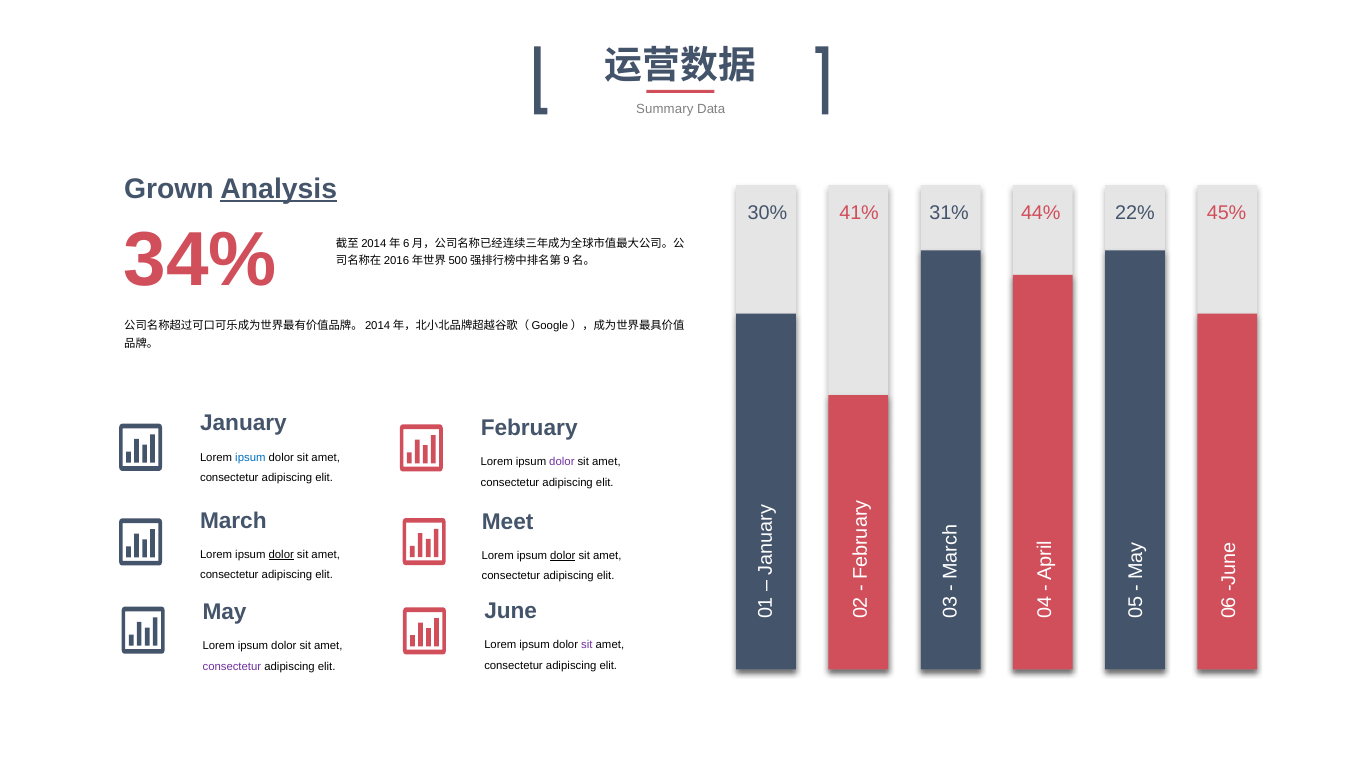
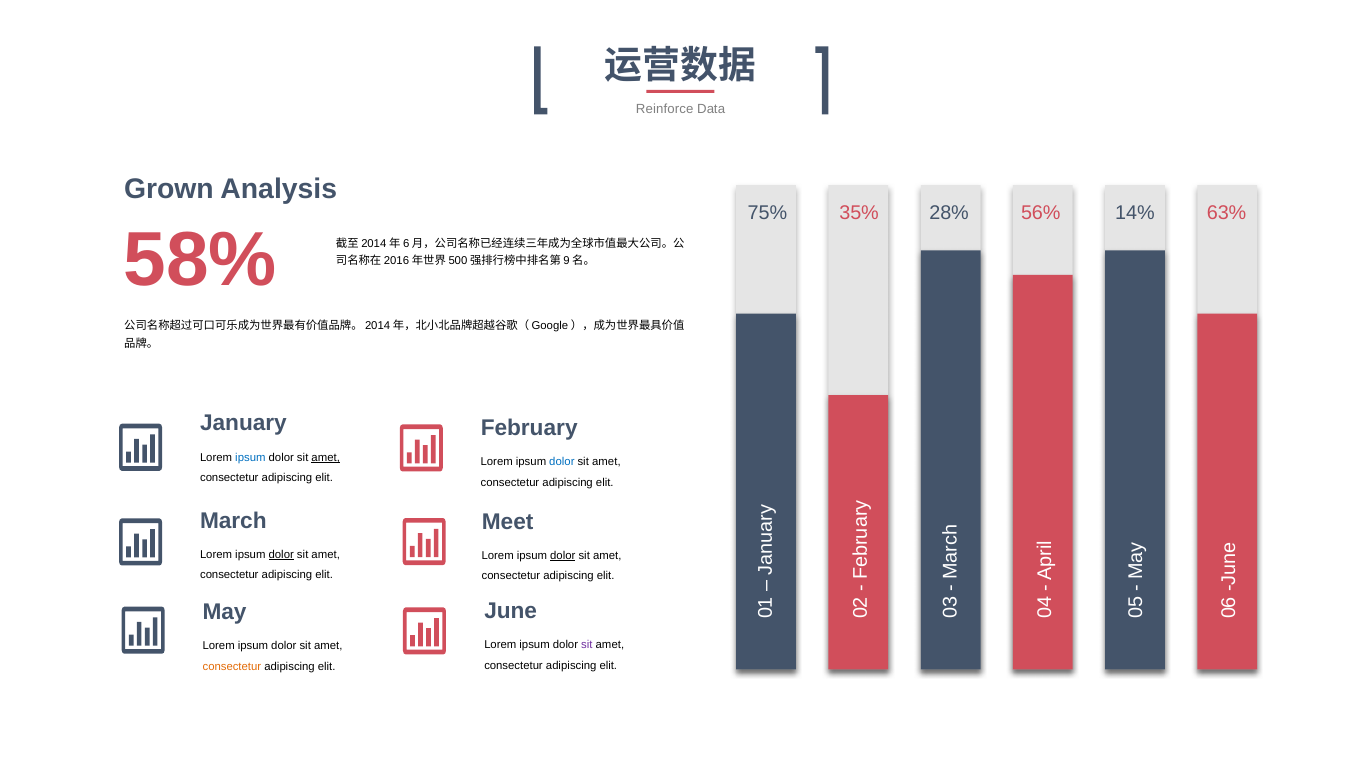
Summary: Summary -> Reinforce
Analysis underline: present -> none
30%: 30% -> 75%
41%: 41% -> 35%
31%: 31% -> 28%
44%: 44% -> 56%
22%: 22% -> 14%
45%: 45% -> 63%
34%: 34% -> 58%
amet at (326, 457) underline: none -> present
dolor at (562, 462) colour: purple -> blue
consectetur at (232, 666) colour: purple -> orange
